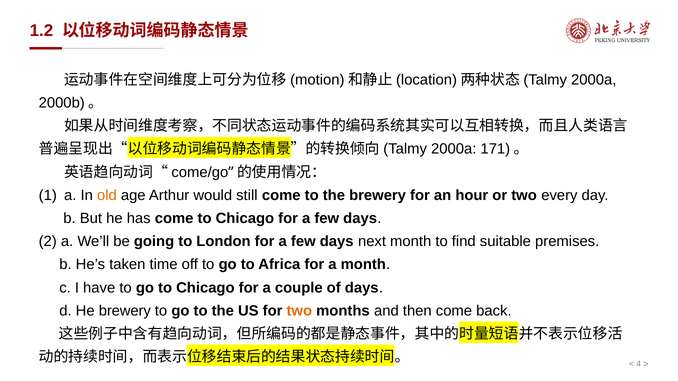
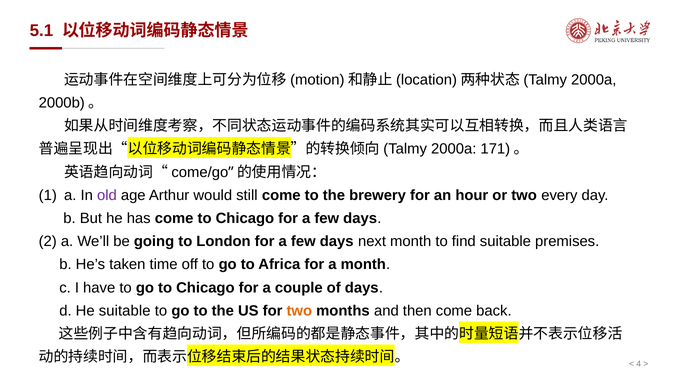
1.2: 1.2 -> 5.1
old colour: orange -> purple
He brewery: brewery -> suitable
